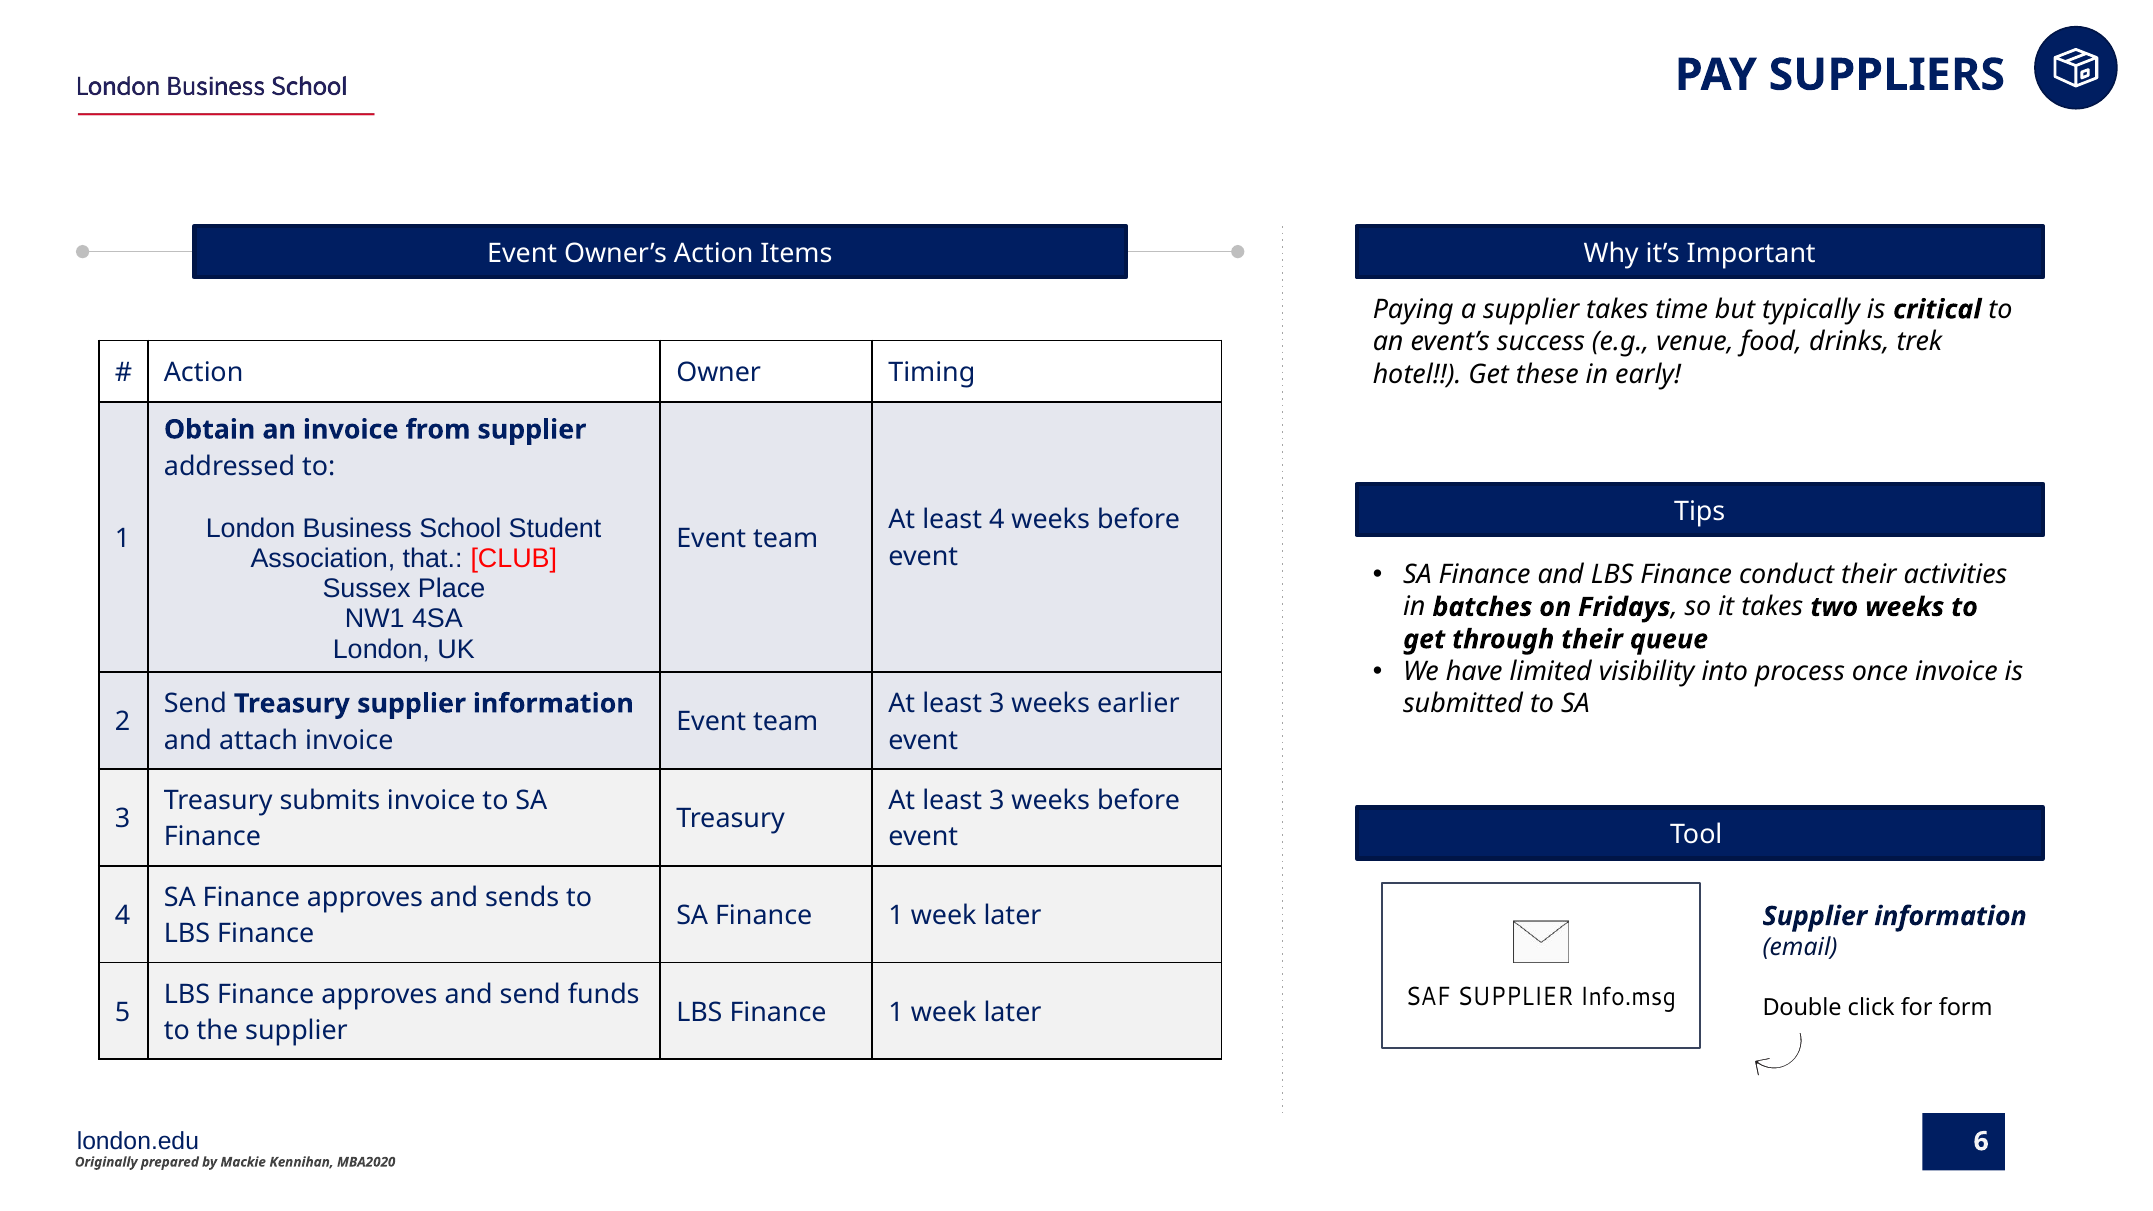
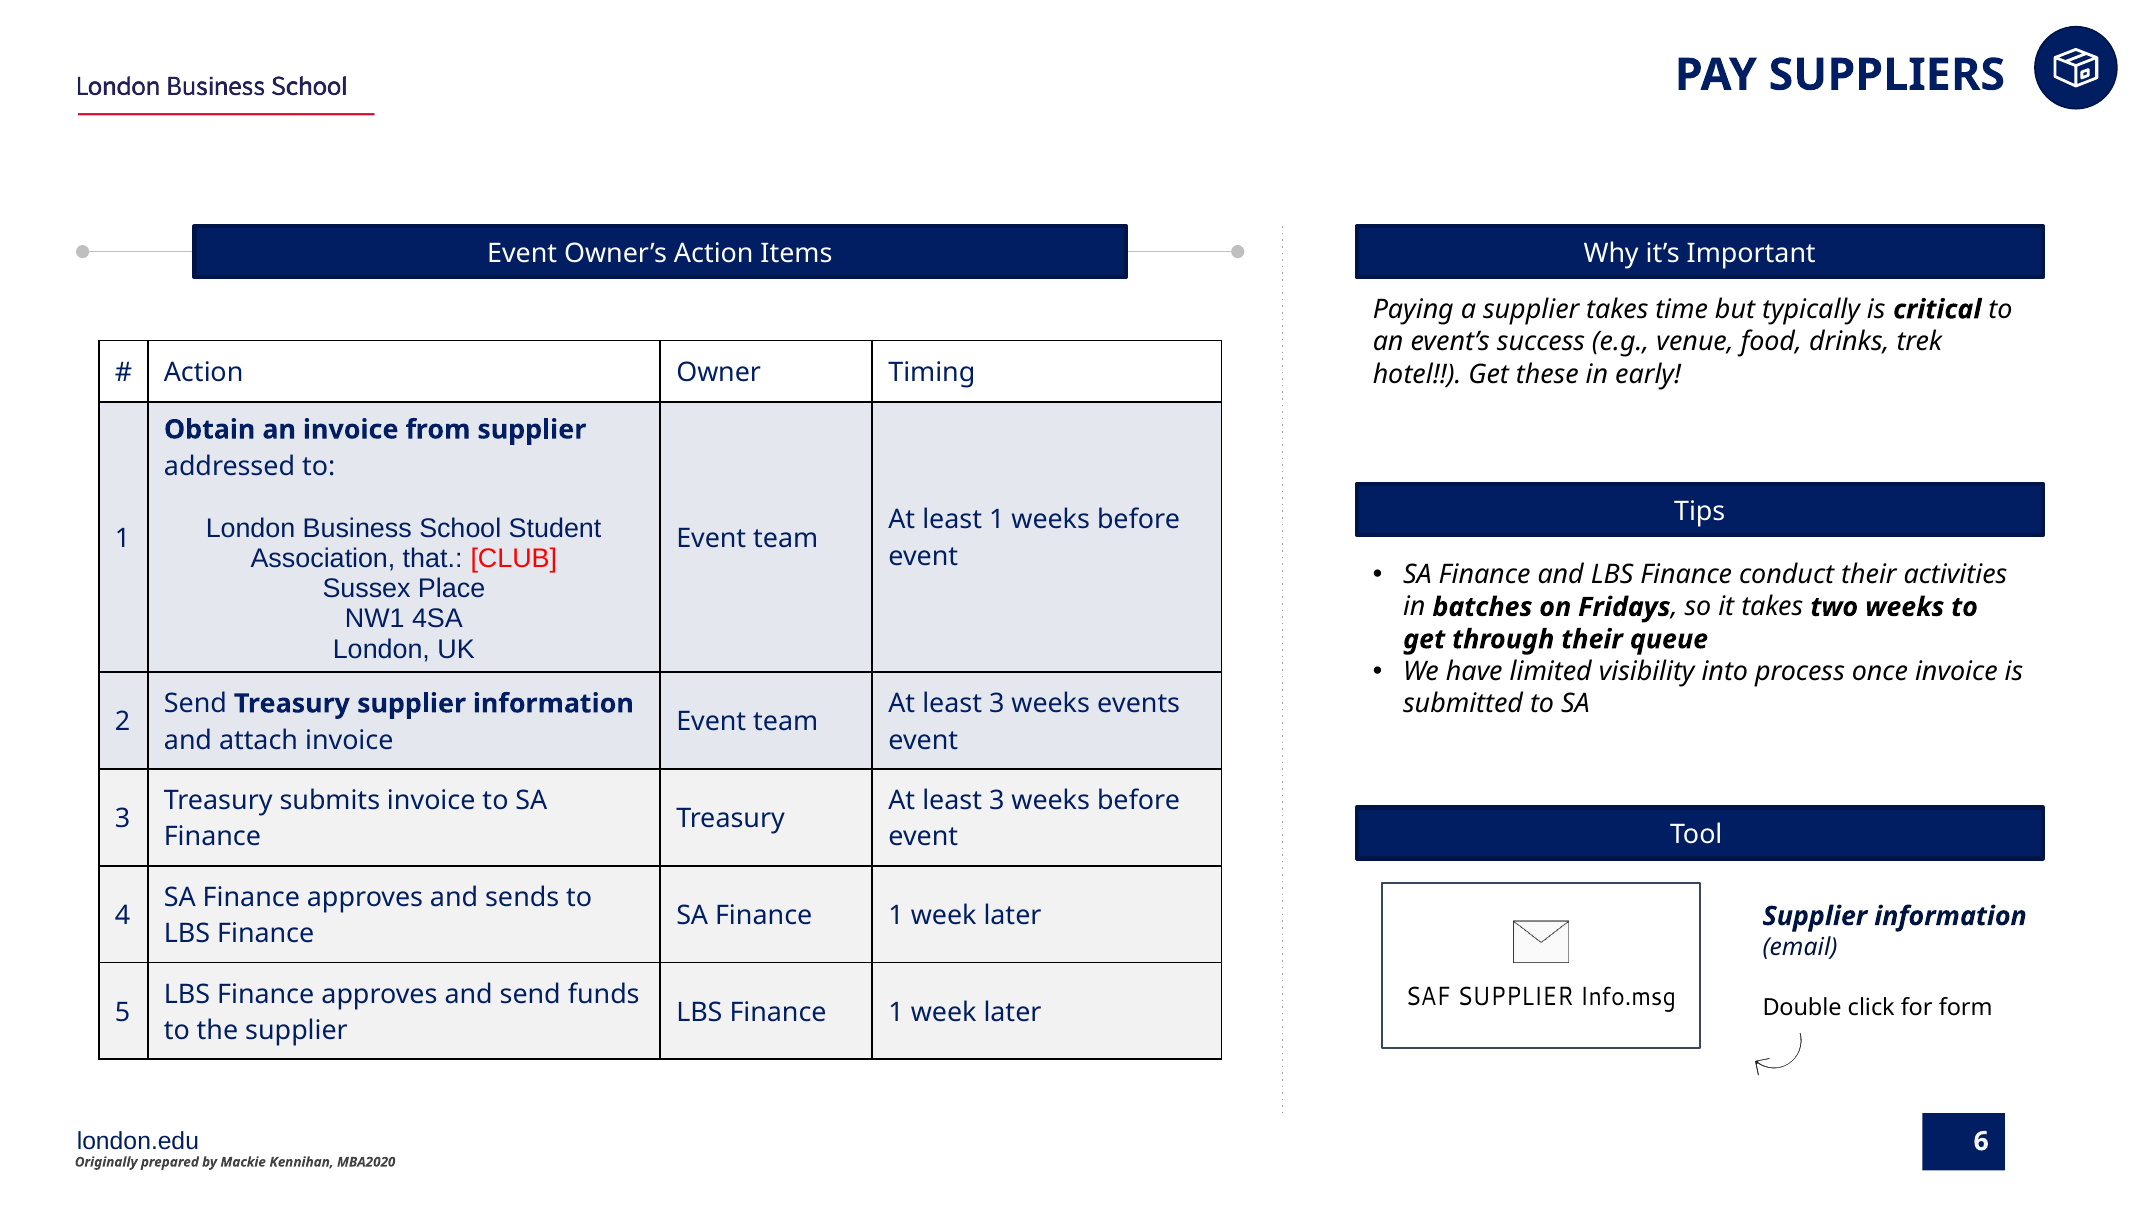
least 4: 4 -> 1
earlier: earlier -> events
